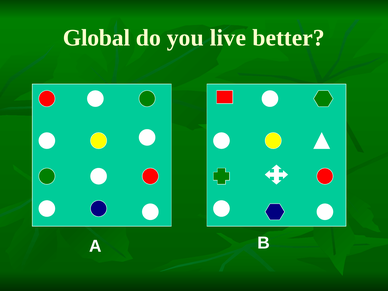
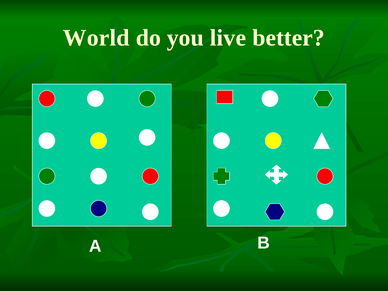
Global: Global -> World
